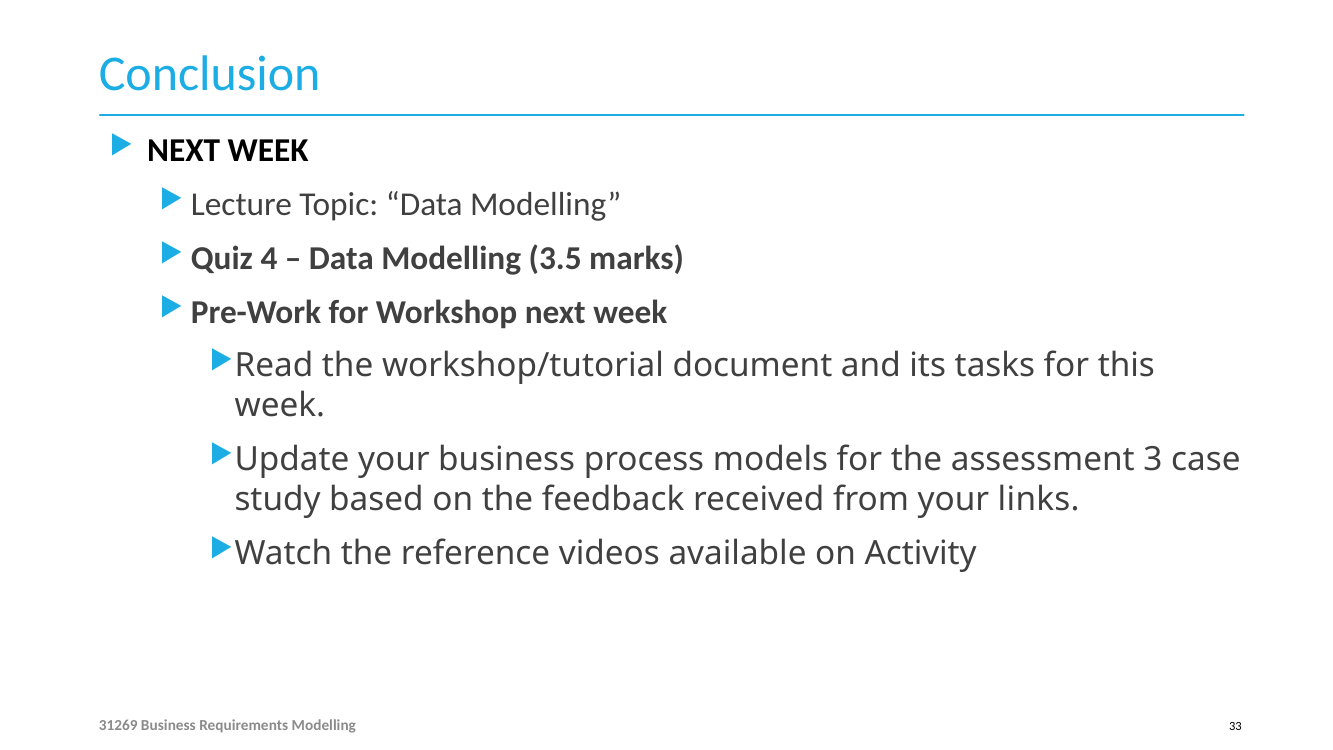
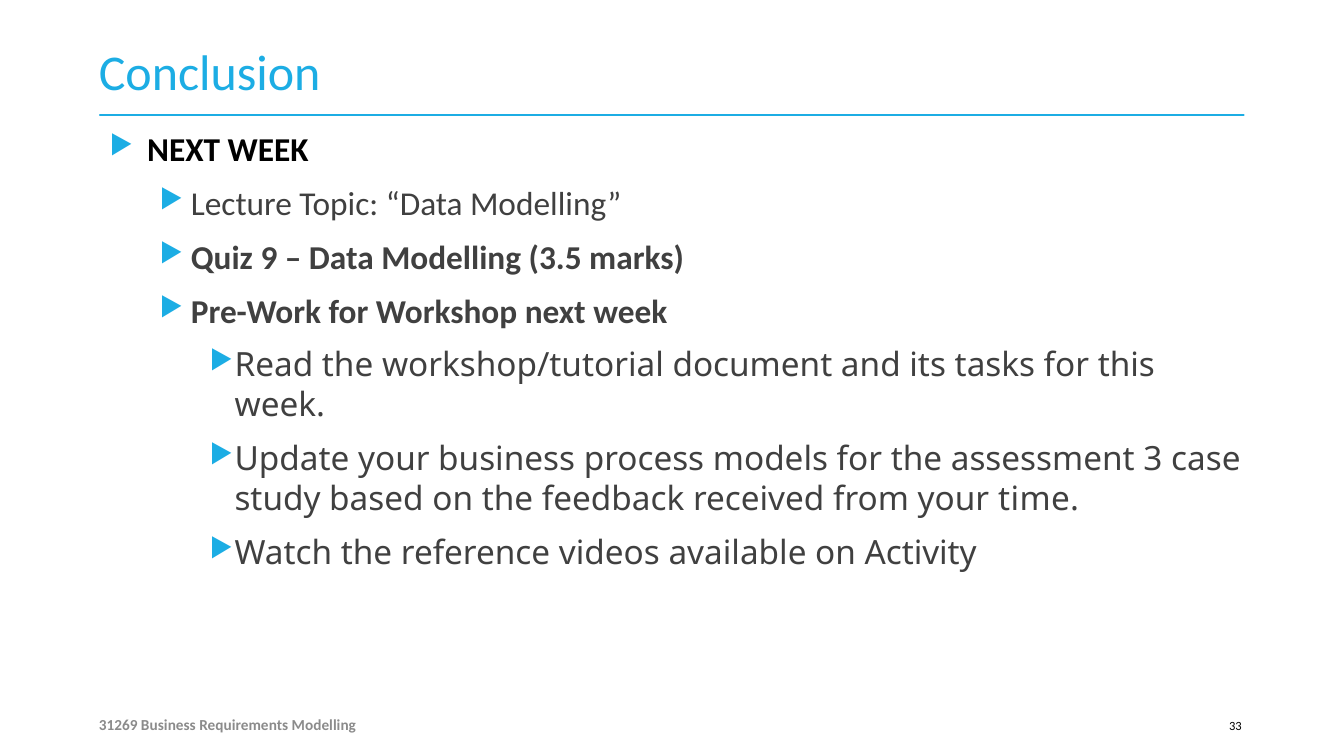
4: 4 -> 9
links: links -> time
